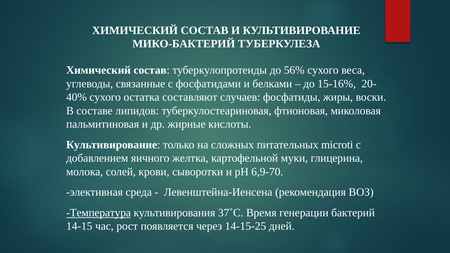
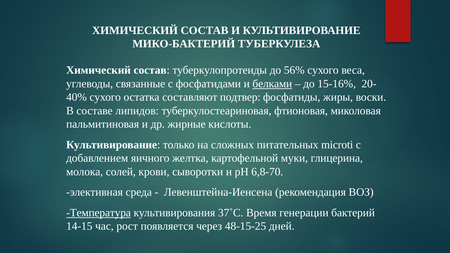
белками underline: none -> present
случаев: случаев -> подтвер
6,9-70: 6,9-70 -> 6,8-70
14-15-25: 14-15-25 -> 48-15-25
